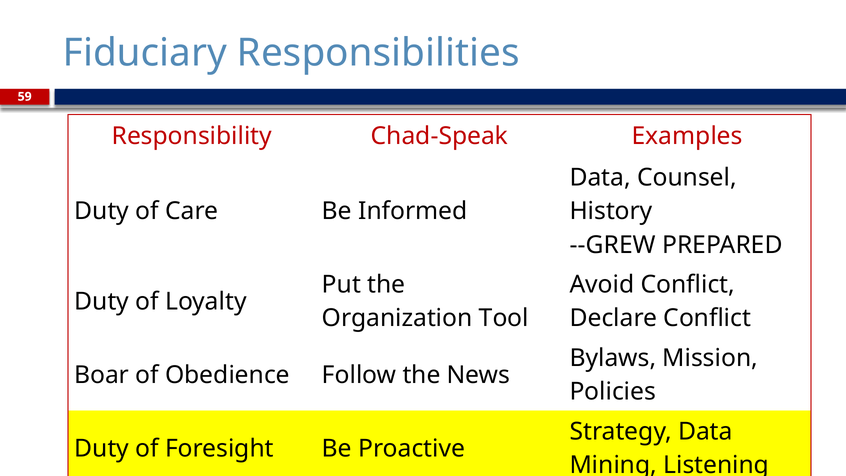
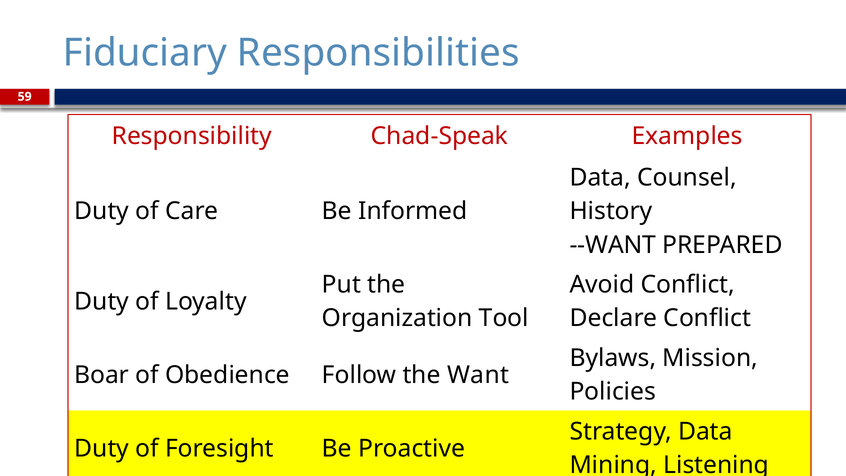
--GREW: --GREW -> --WANT
News: News -> Want
